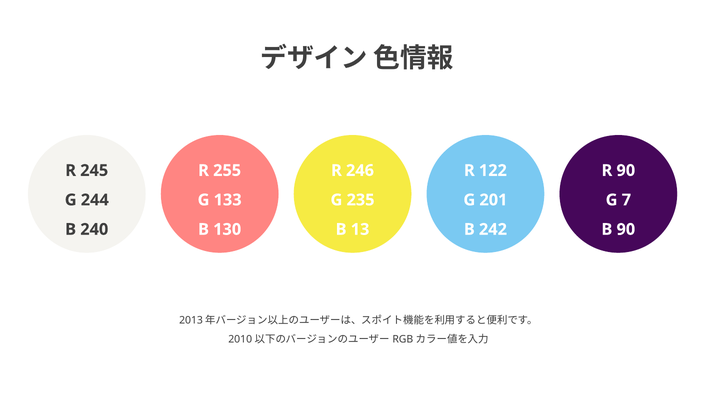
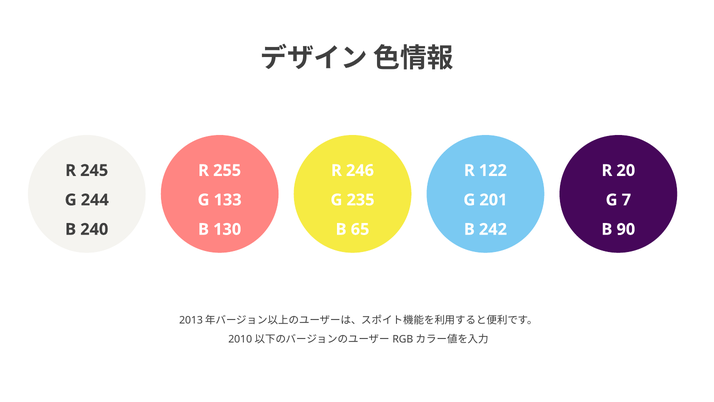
R 90: 90 -> 20
13: 13 -> 65
